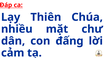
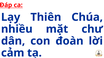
đấng: đấng -> đoàn
